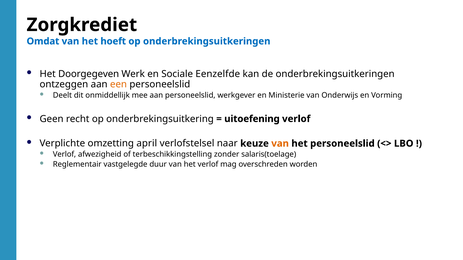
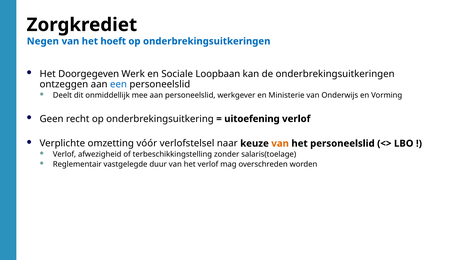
Omdat: Omdat -> Negen
Eenzelfde: Eenzelfde -> Loopbaan
een colour: orange -> blue
april: april -> vóór
